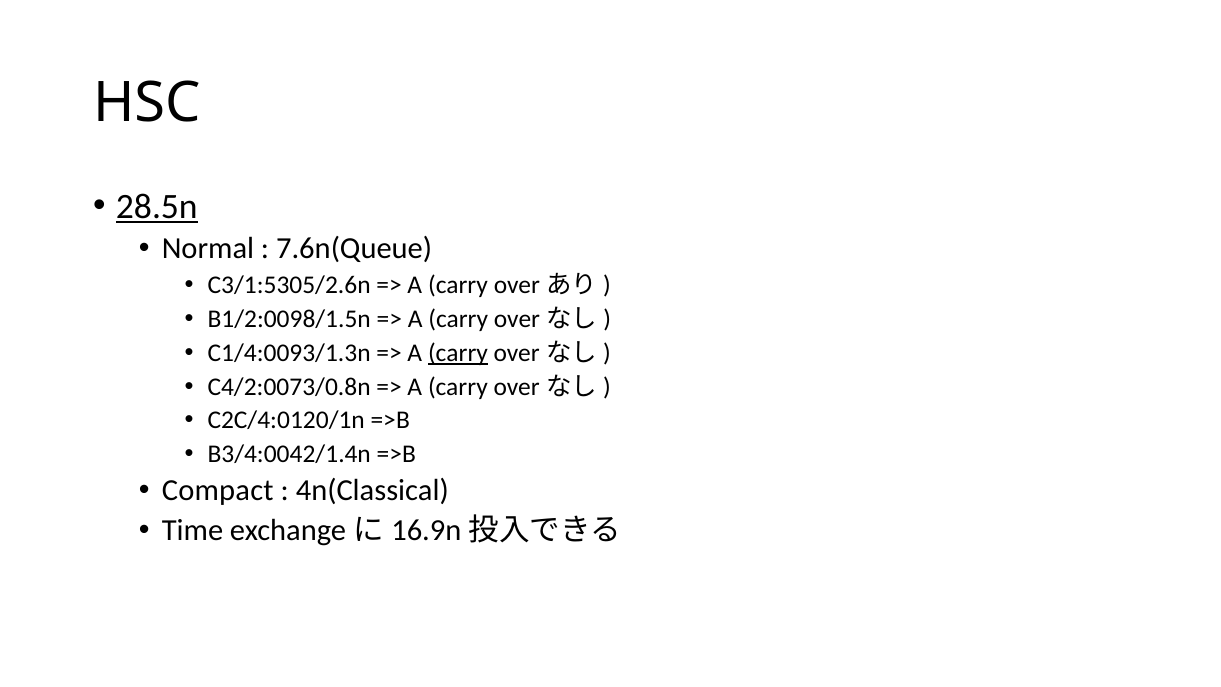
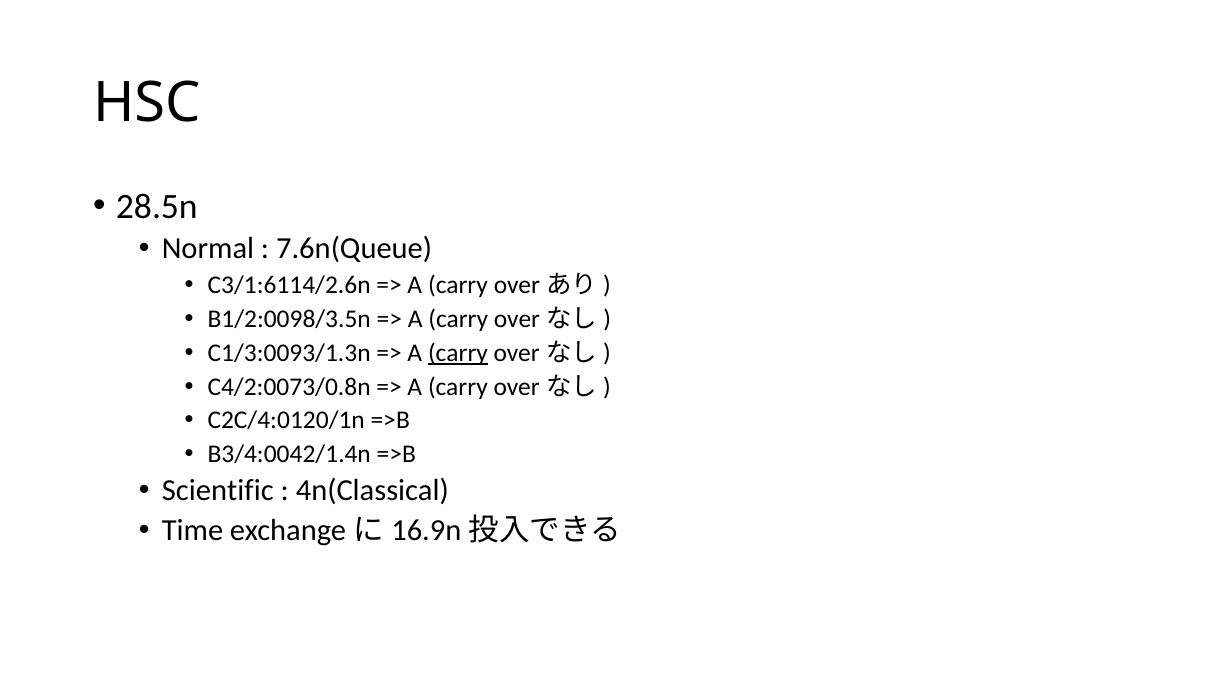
28.5n underline: present -> none
C3/1:5305/2.6n: C3/1:5305/2.6n -> C3/1:6114/2.6n
B1/2:0098/1.5n: B1/2:0098/1.5n -> B1/2:0098/3.5n
C1/4:0093/1.3n: C1/4:0093/1.3n -> C1/3:0093/1.3n
Compact: Compact -> Scientific
